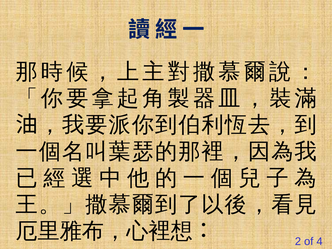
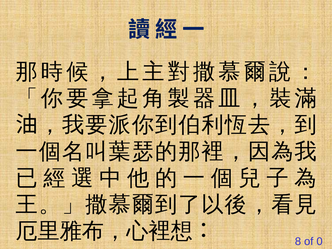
2: 2 -> 8
4: 4 -> 0
